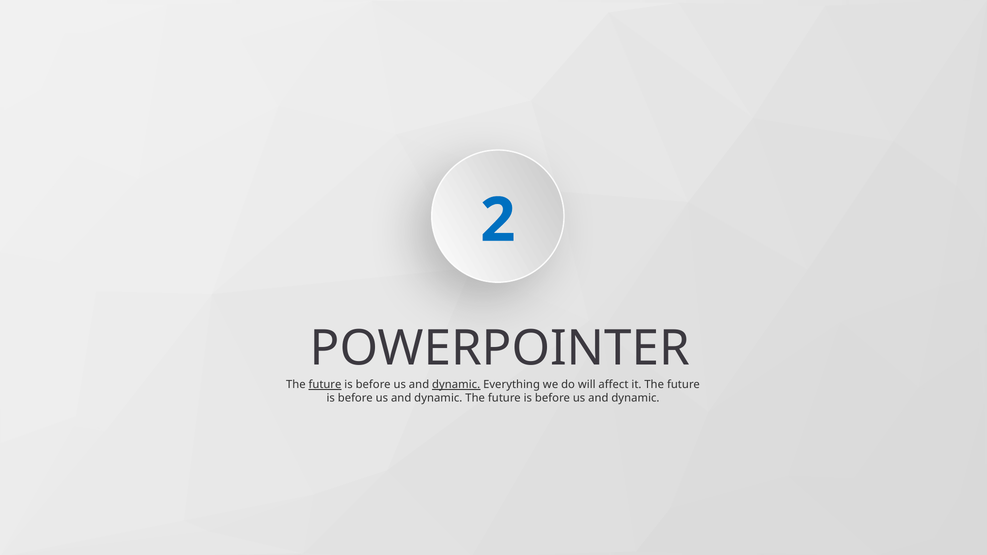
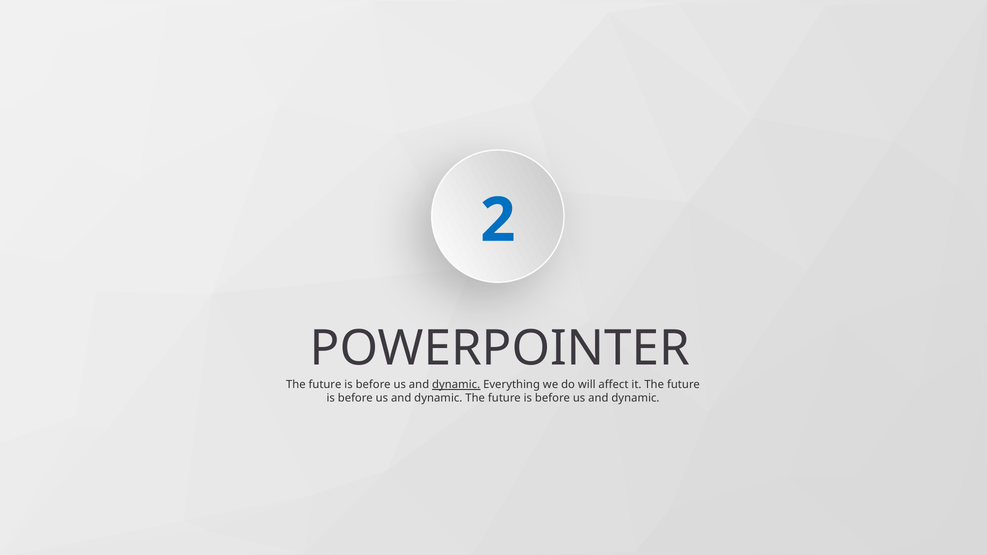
future at (325, 385) underline: present -> none
